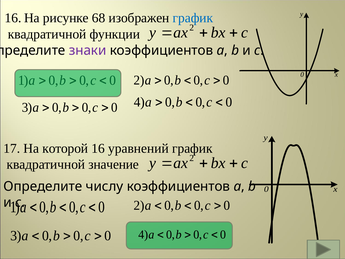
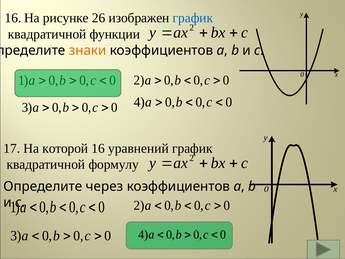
68: 68 -> 26
знаки colour: purple -> orange
значение: значение -> формулу
числу: числу -> через
